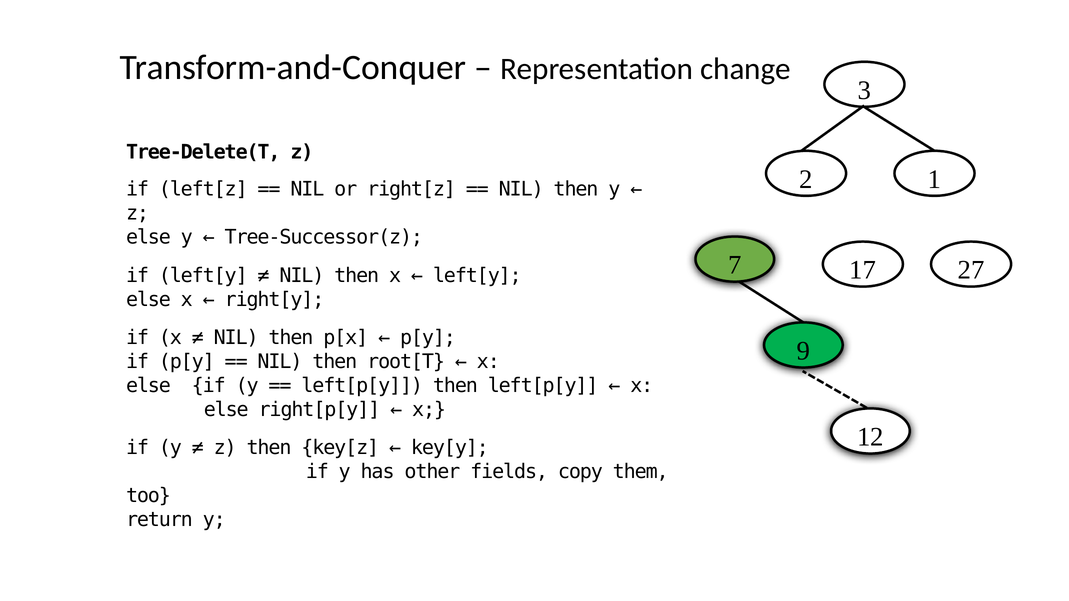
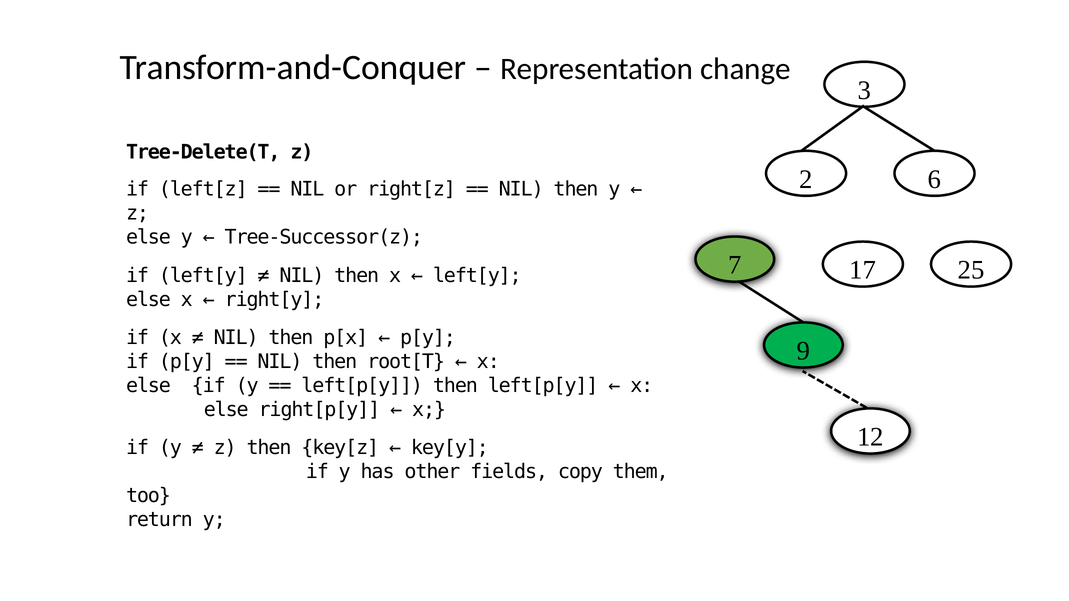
1: 1 -> 6
27: 27 -> 25
